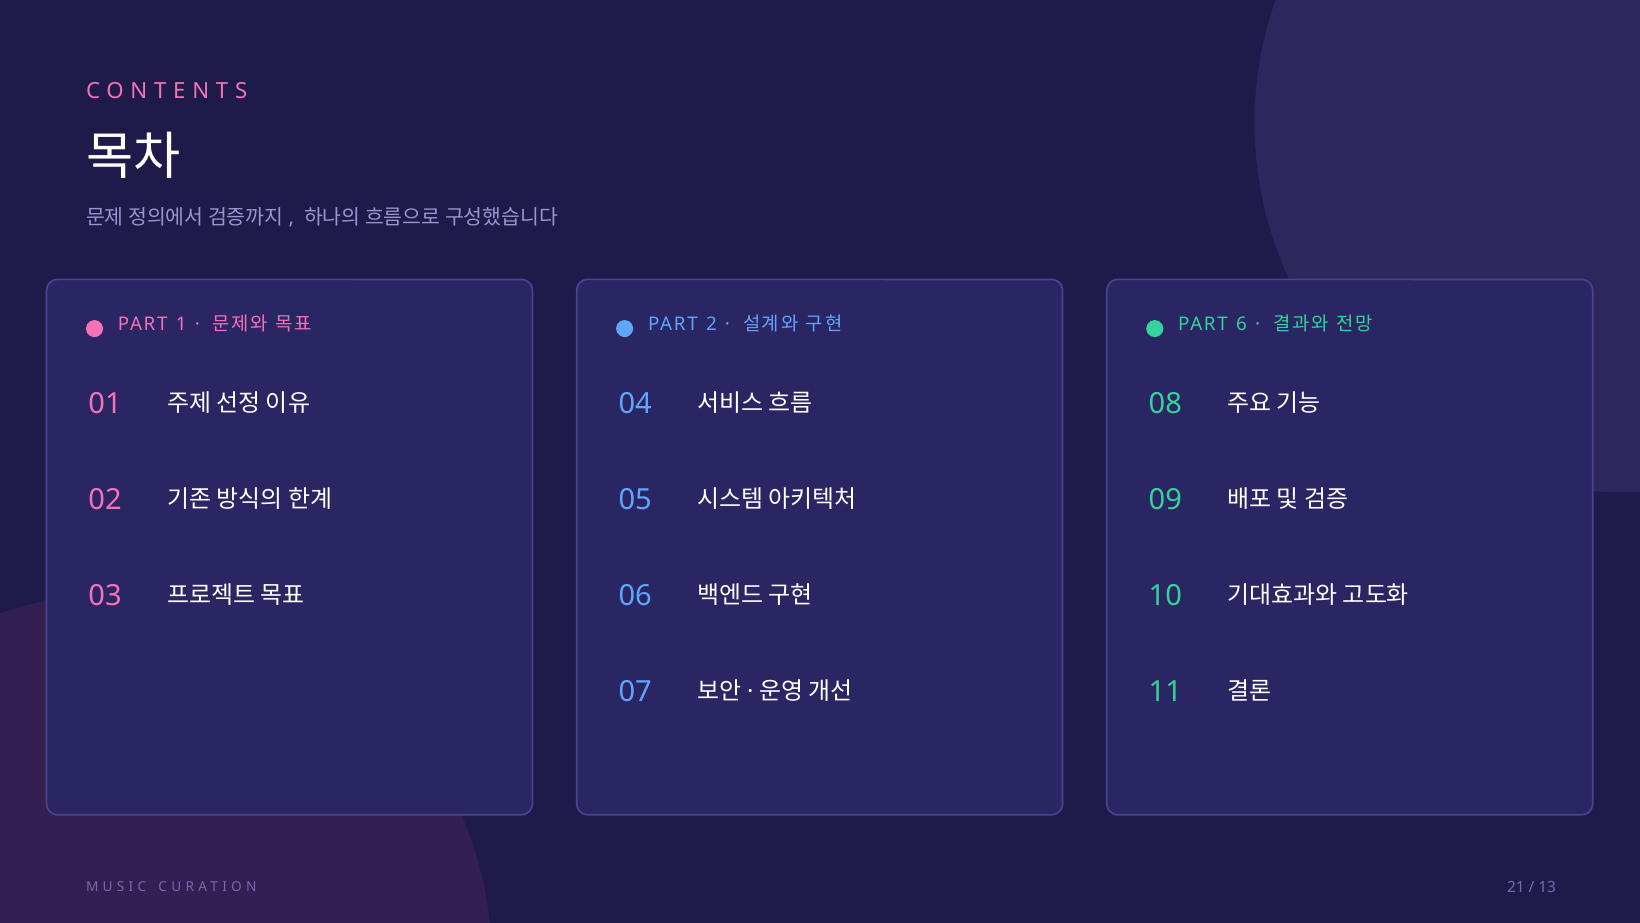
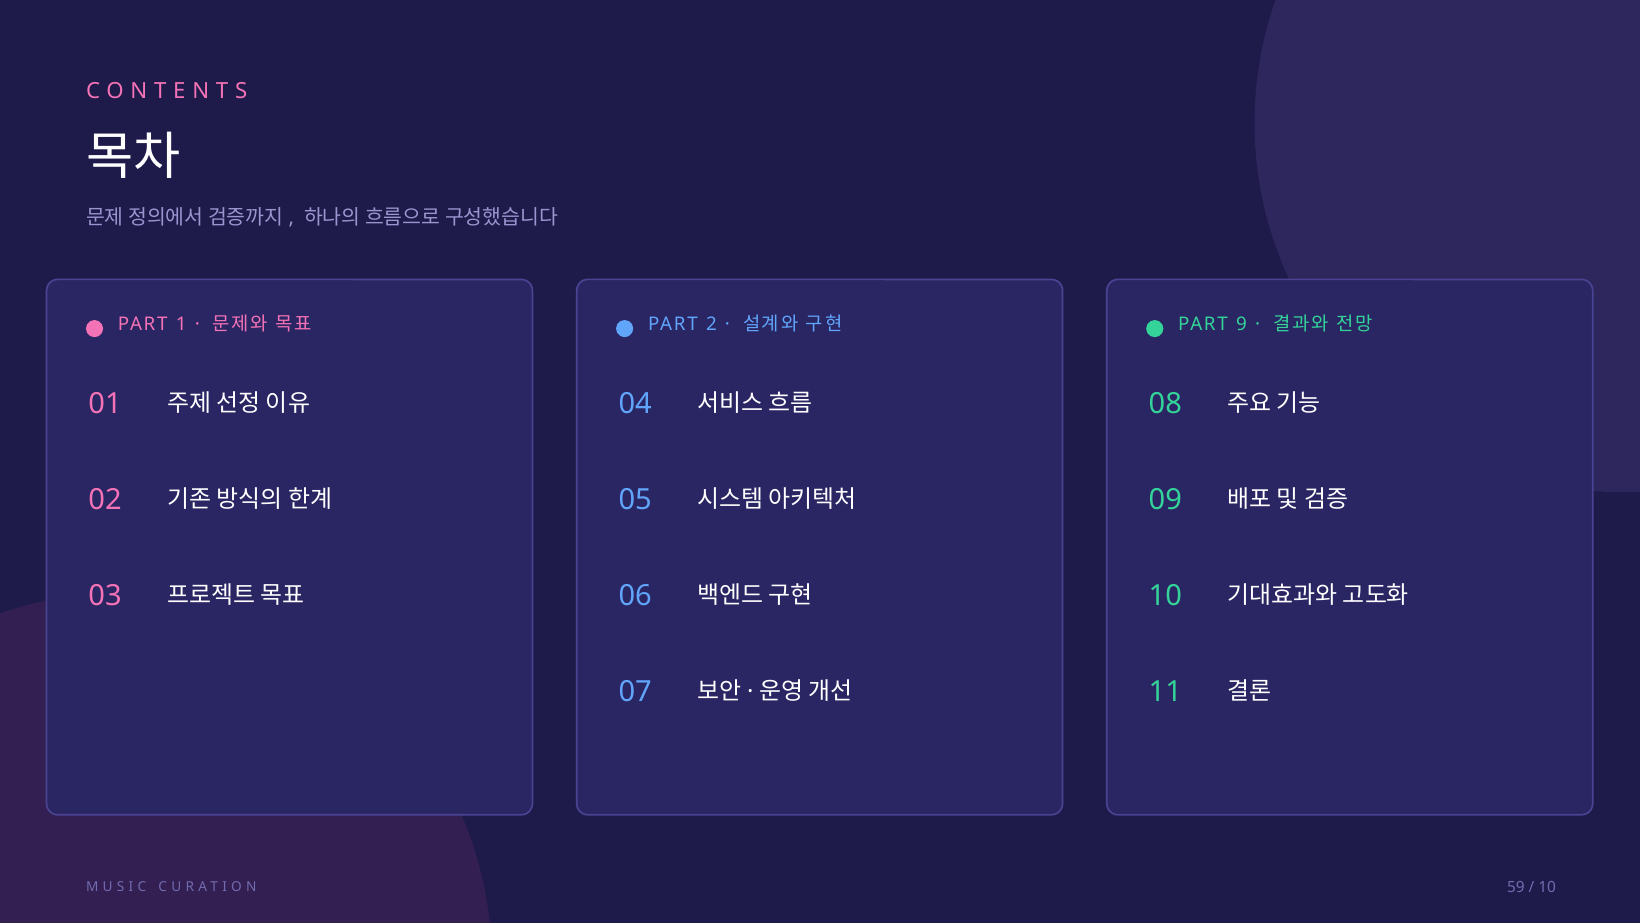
6: 6 -> 9
21: 21 -> 59
13 at (1547, 887): 13 -> 10
